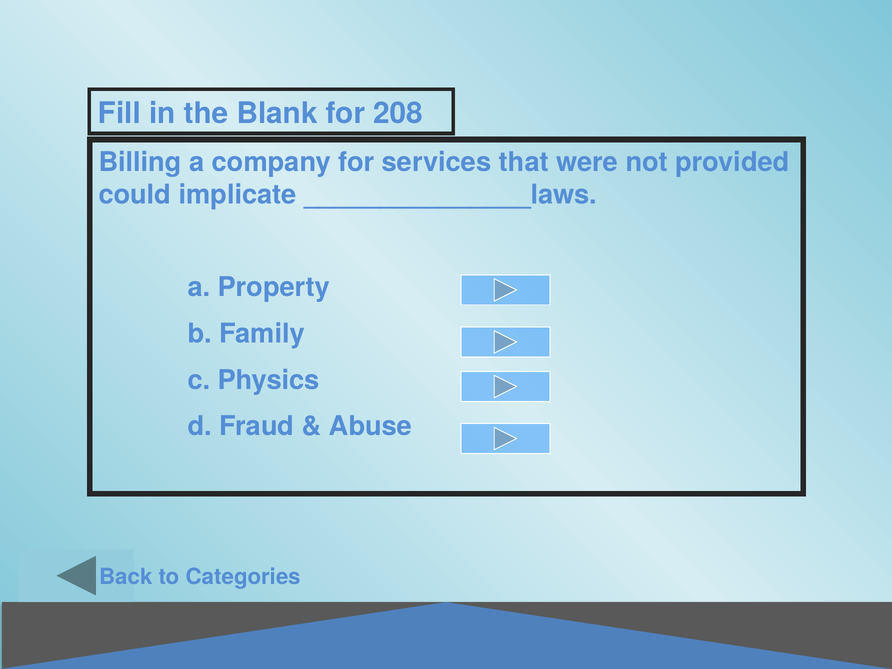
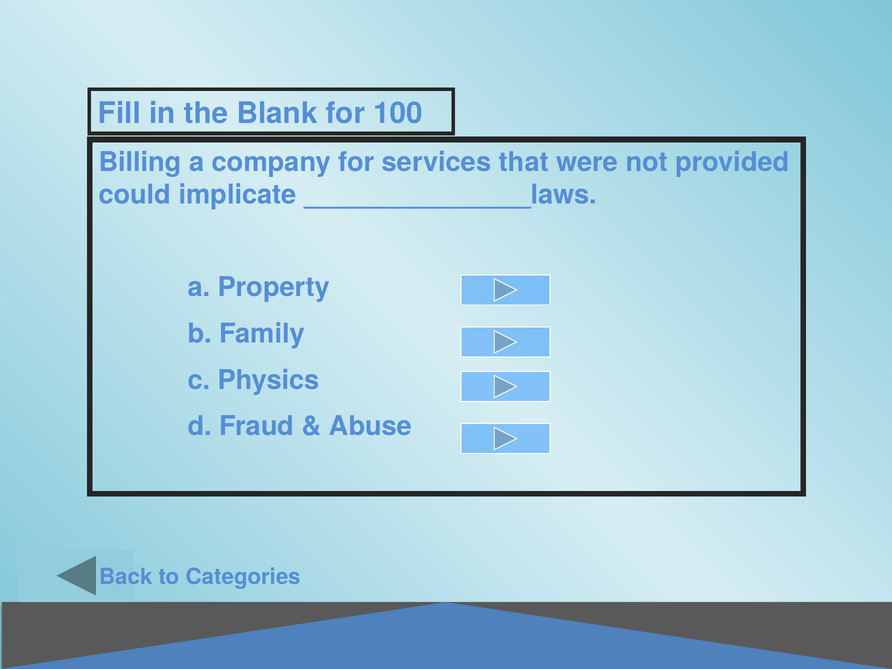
208: 208 -> 100
